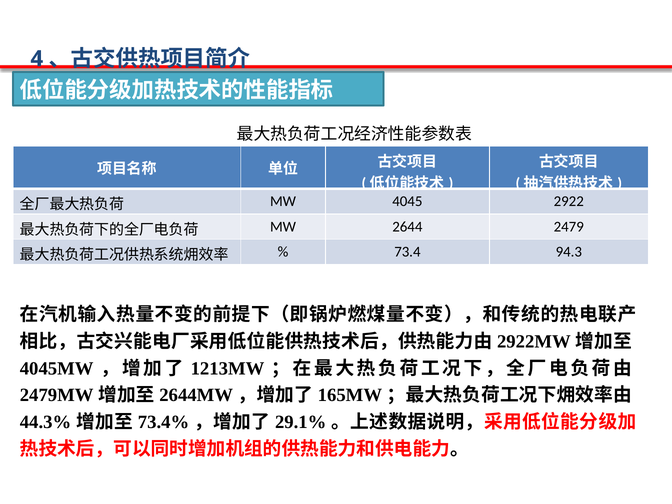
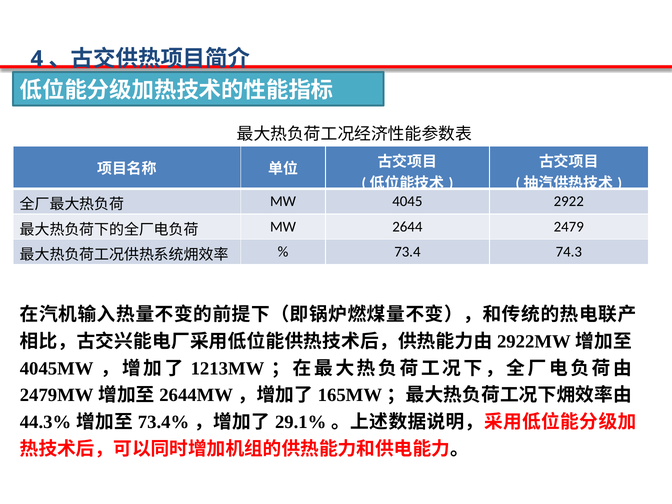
94.3: 94.3 -> 74.3
